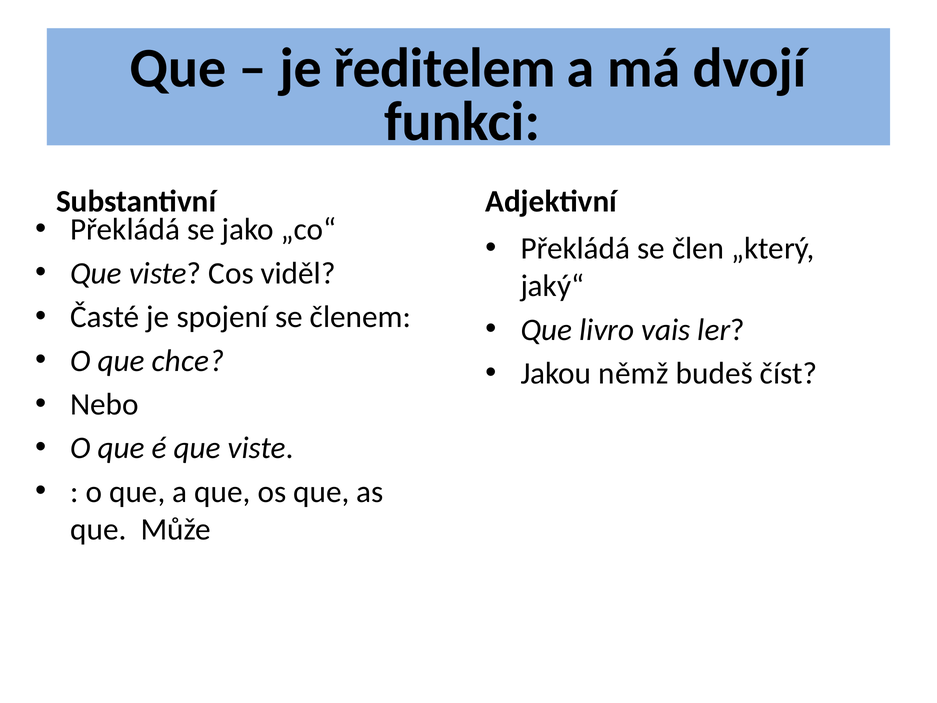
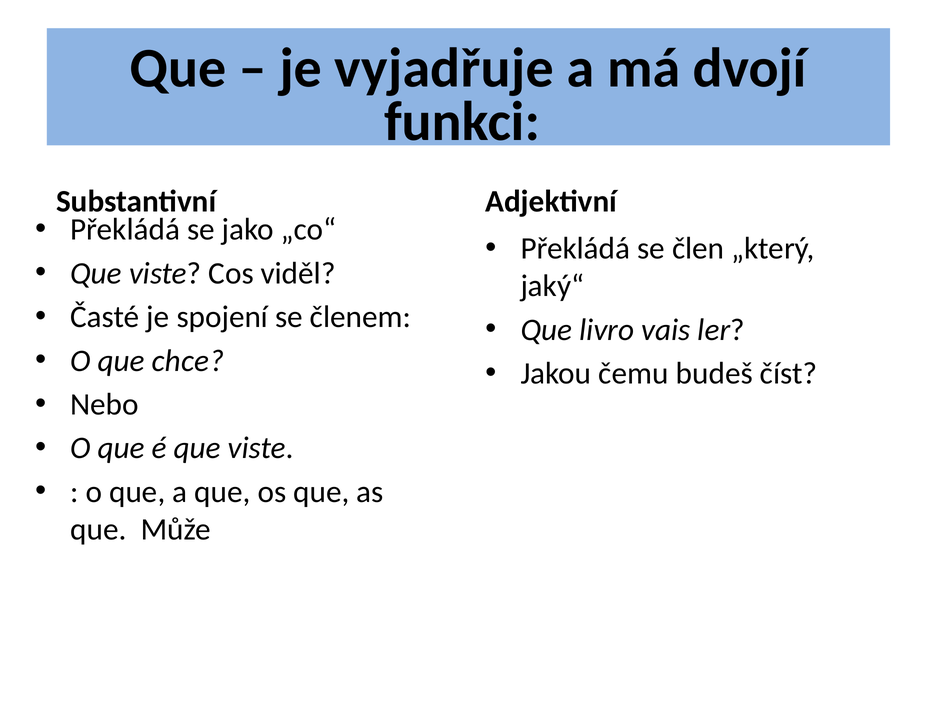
ředitelem: ředitelem -> vyjadřuje
němž: němž -> čemu
